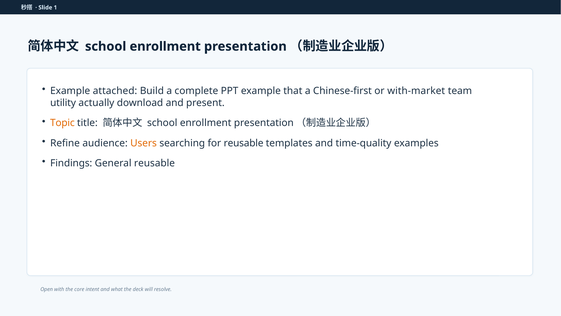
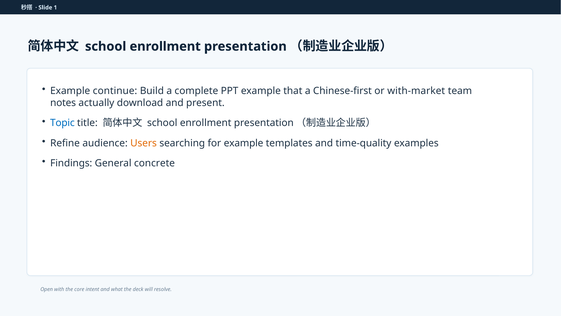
attached: attached -> continue
utility: utility -> notes
Topic colour: orange -> blue
for reusable: reusable -> example
General reusable: reusable -> concrete
